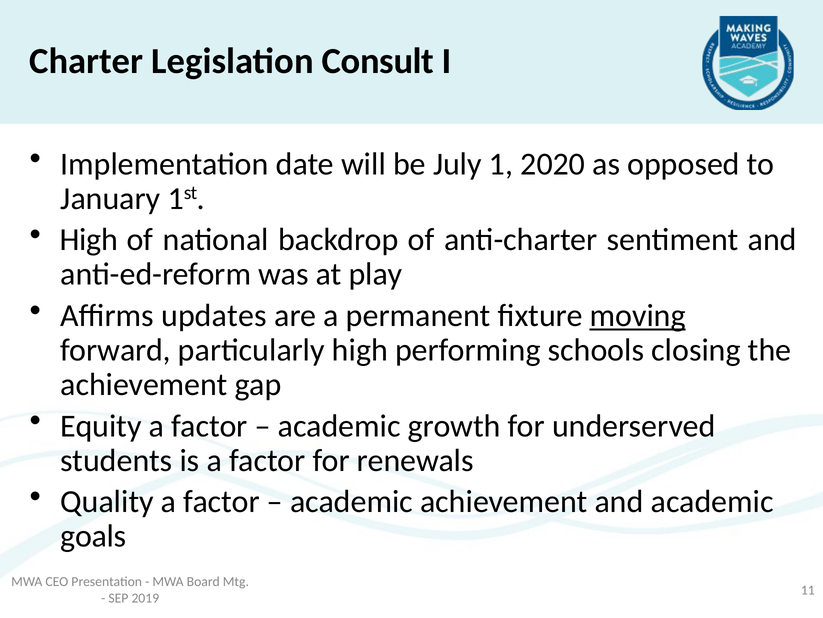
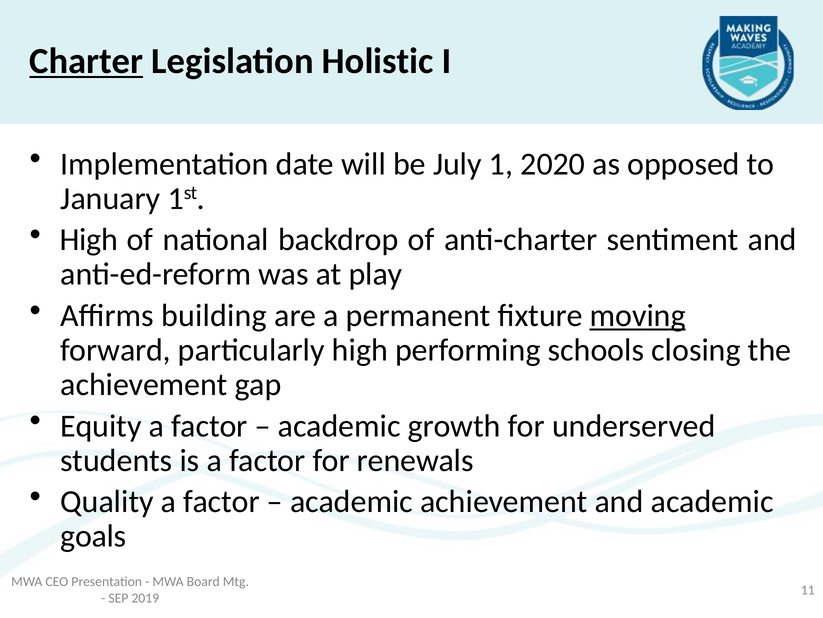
Charter underline: none -> present
Consult: Consult -> Holistic
updates: updates -> building
